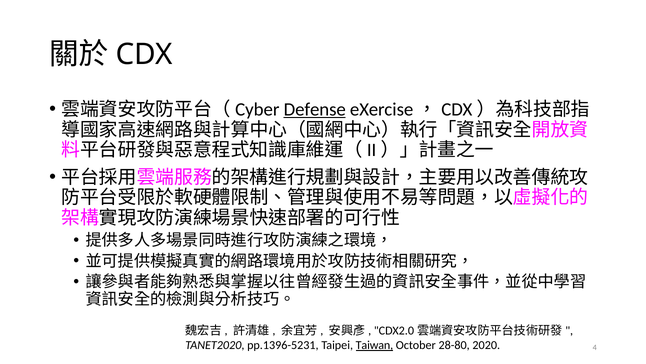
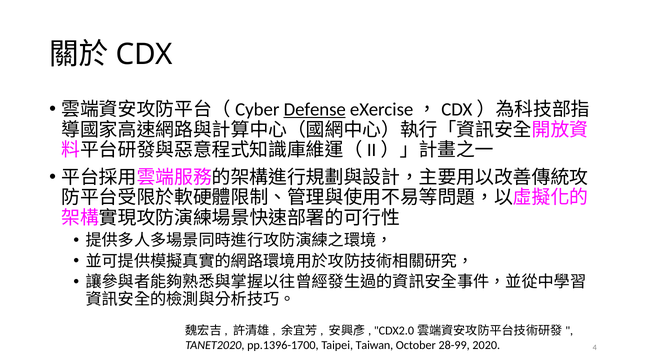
pp.1396-5231: pp.1396-5231 -> pp.1396-1700
Taiwan underline: present -> none
28-80: 28-80 -> 28-99
